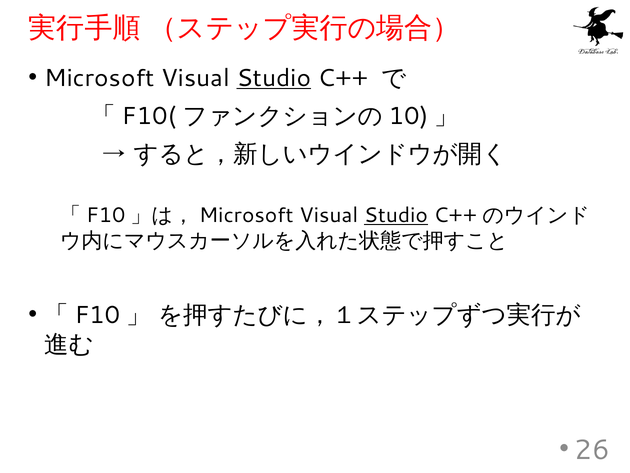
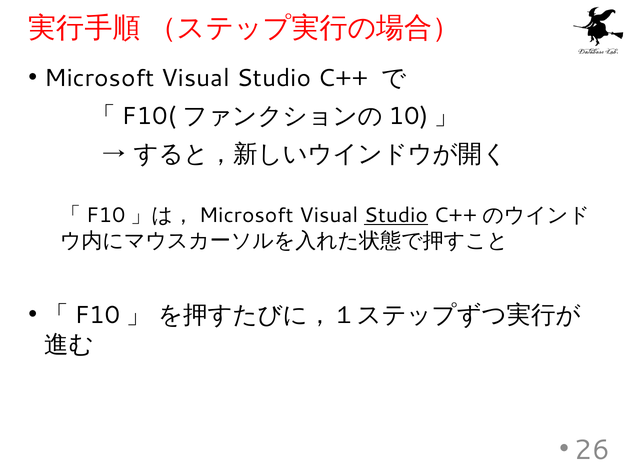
Studio at (274, 78) underline: present -> none
